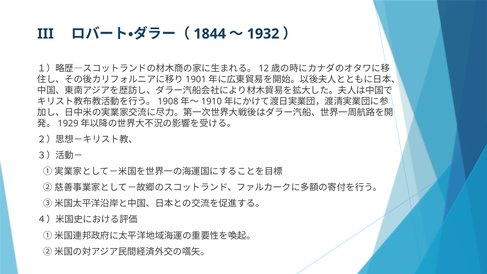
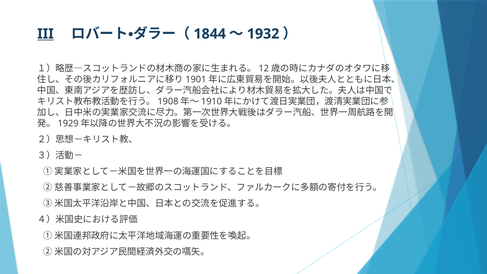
III underline: none -> present
